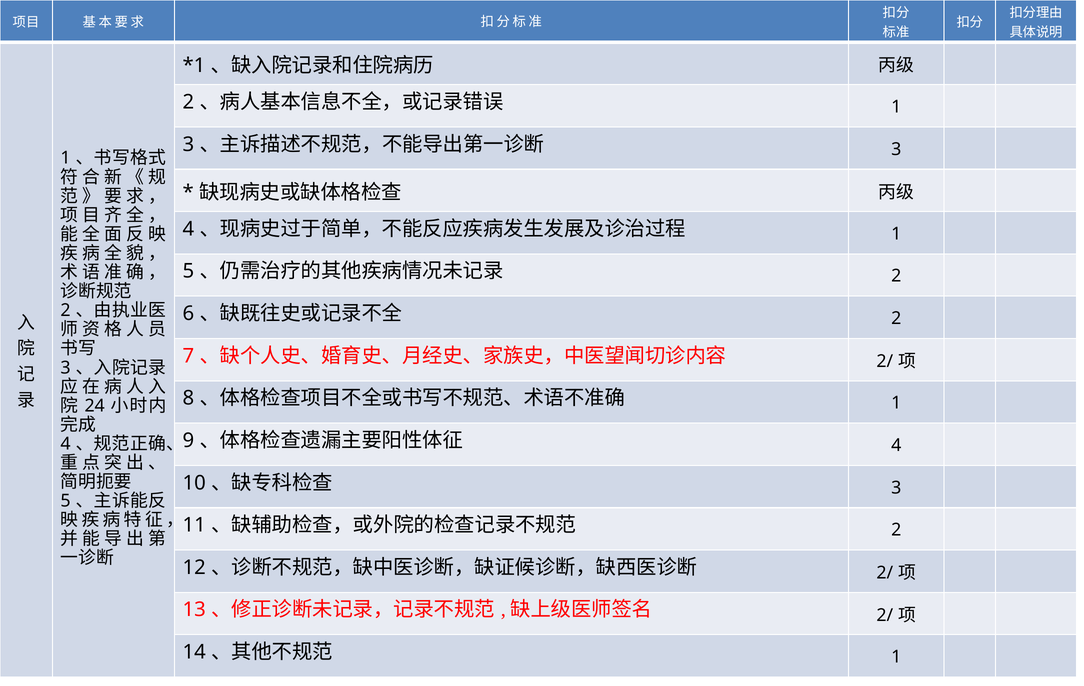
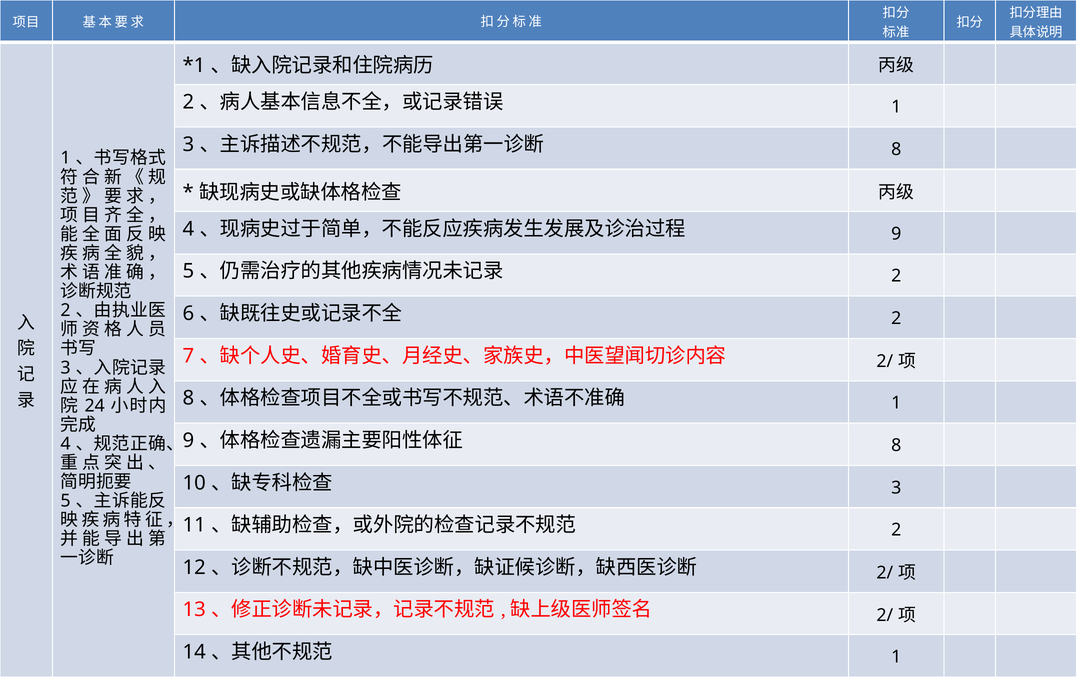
3 at (896, 149): 3 -> 8
1 at (896, 234): 1 -> 9
4 at (896, 445): 4 -> 8
